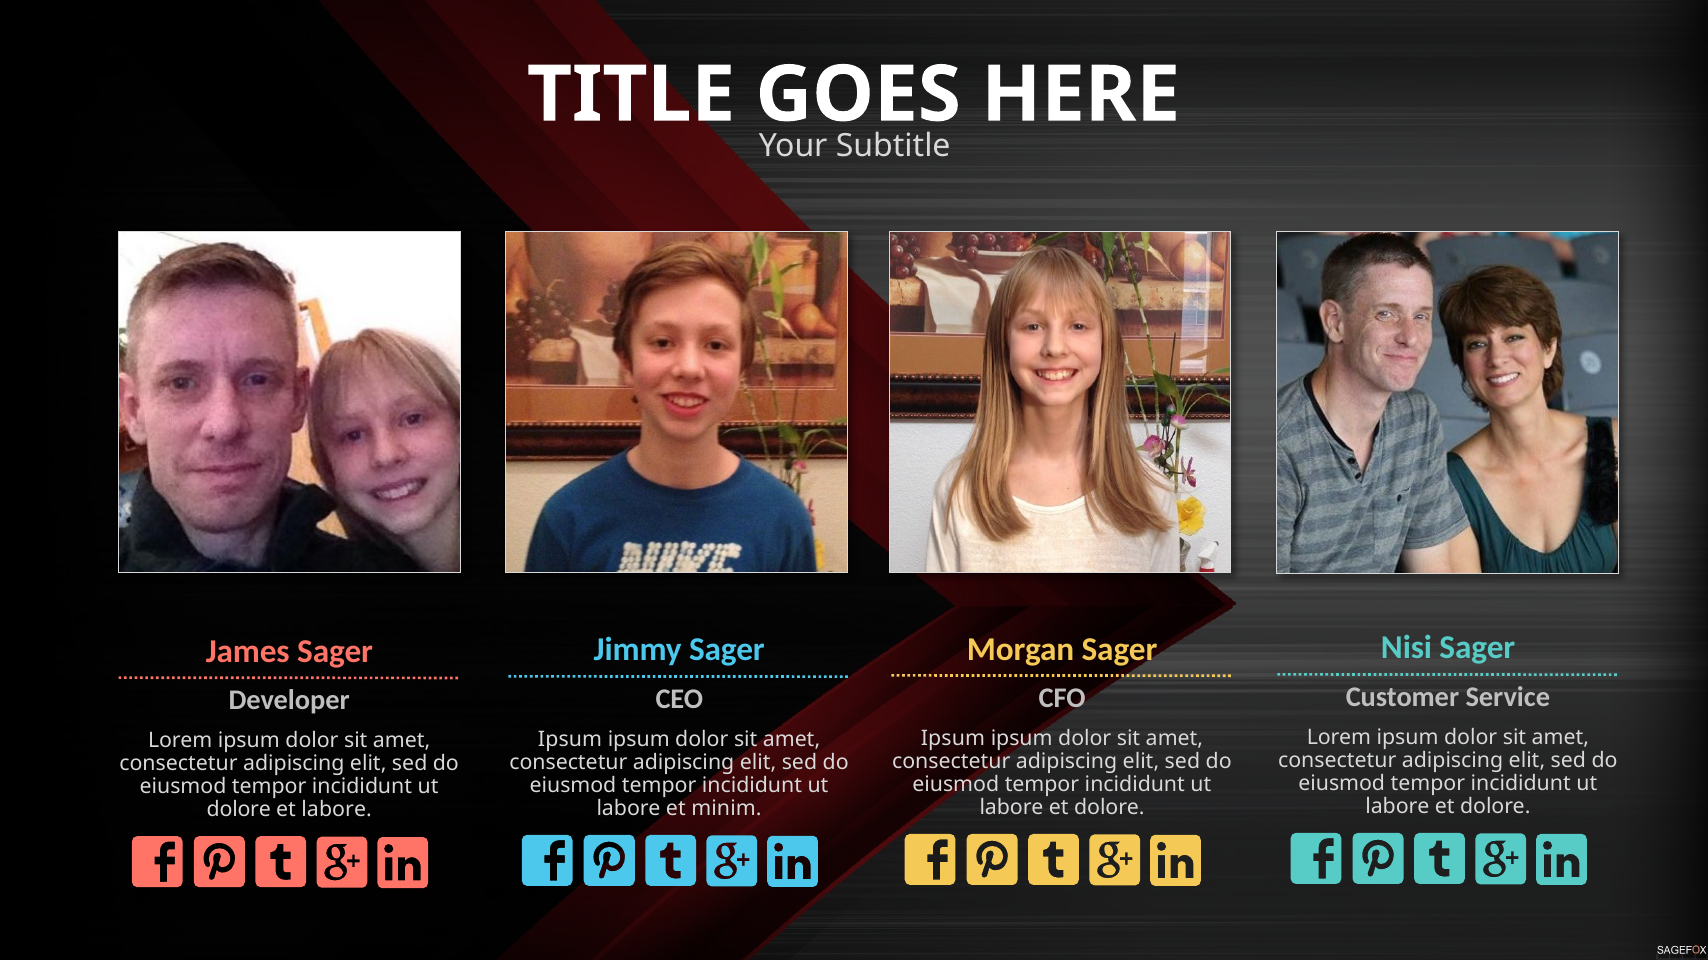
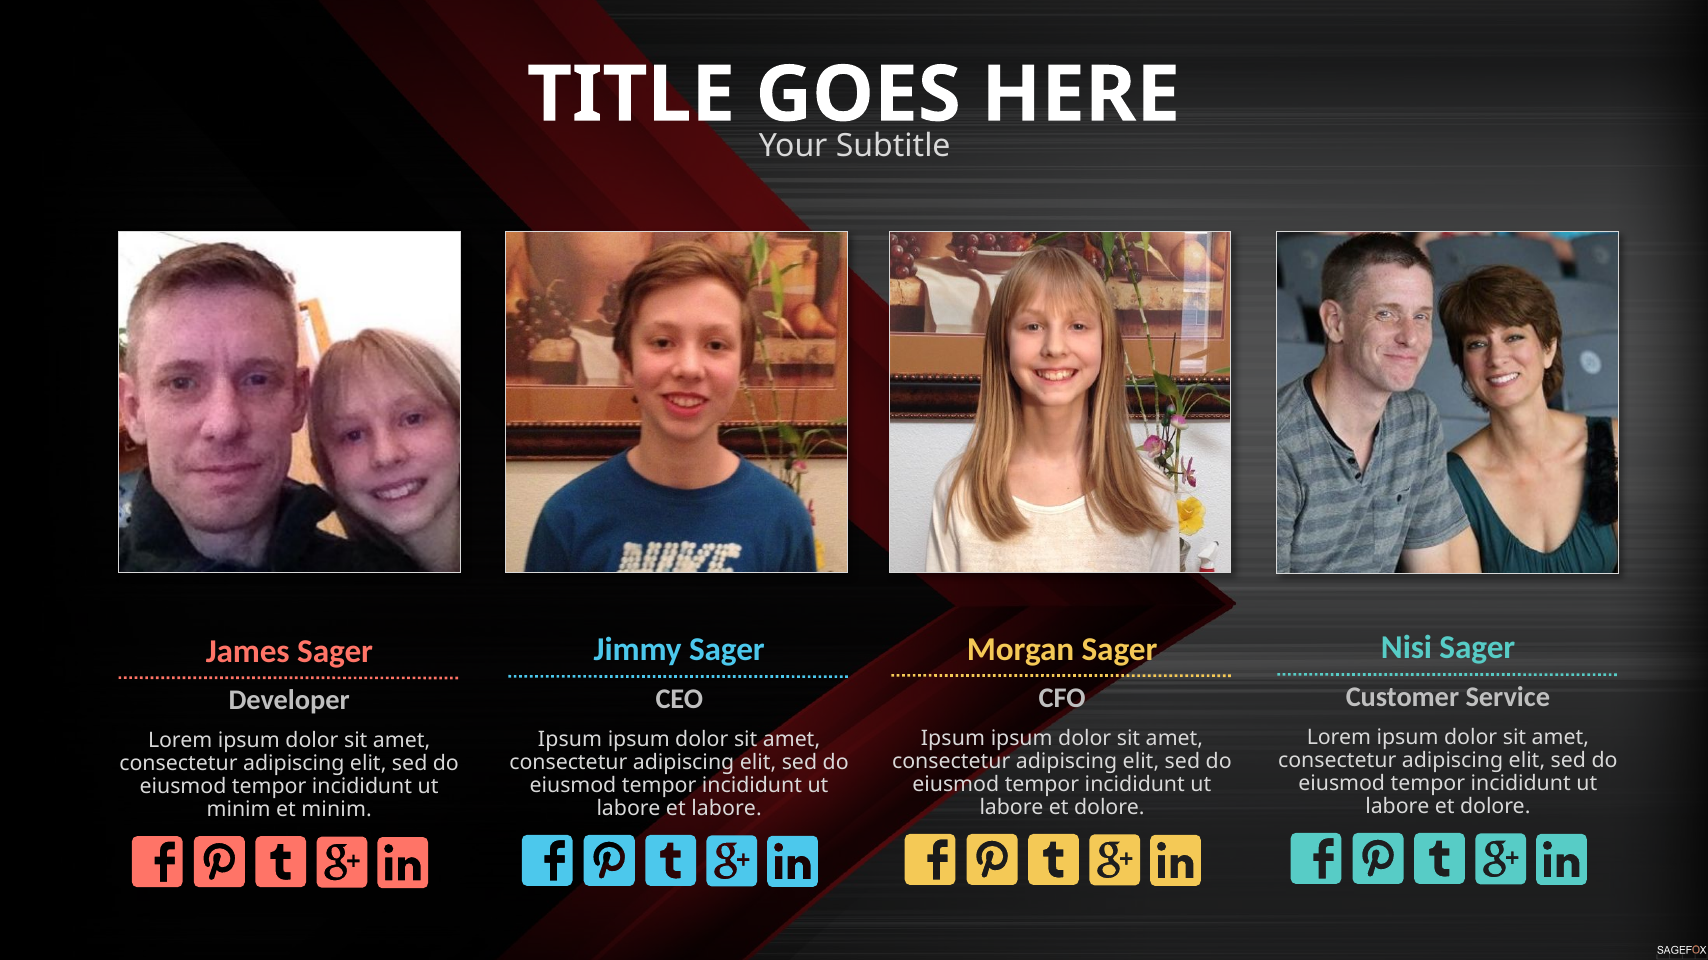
et minim: minim -> labore
dolore at (239, 810): dolore -> minim
et labore: labore -> minim
